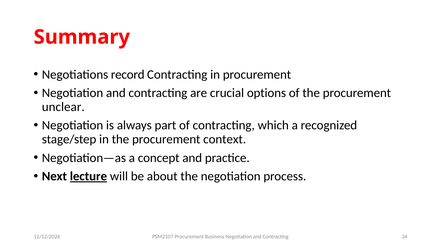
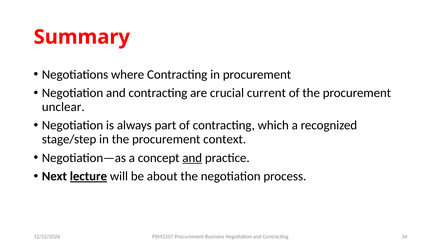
record: record -> where
options: options -> current
and at (192, 158) underline: none -> present
